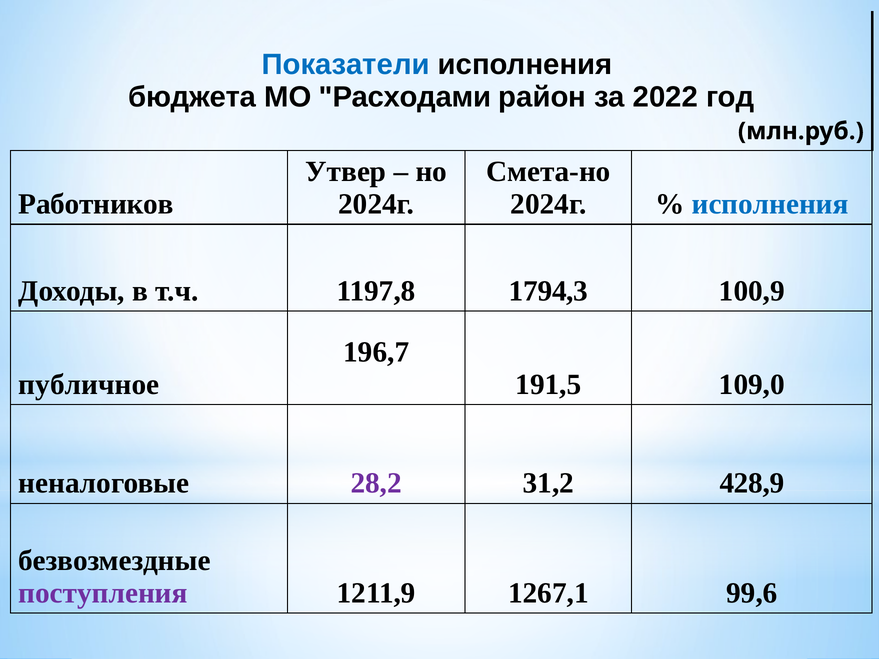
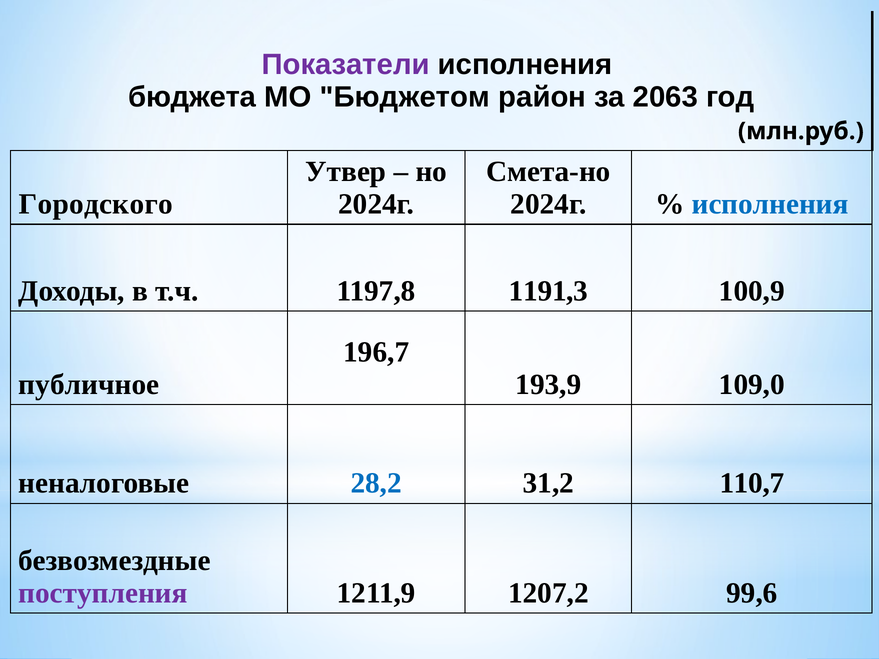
Показатели colour: blue -> purple
Расходами: Расходами -> Бюджетом
2022: 2022 -> 2063
Работников: Работников -> Городского
1794,3: 1794,3 -> 1191,3
191,5: 191,5 -> 193,9
28,2 colour: purple -> blue
428,9: 428,9 -> 110,7
1267,1: 1267,1 -> 1207,2
